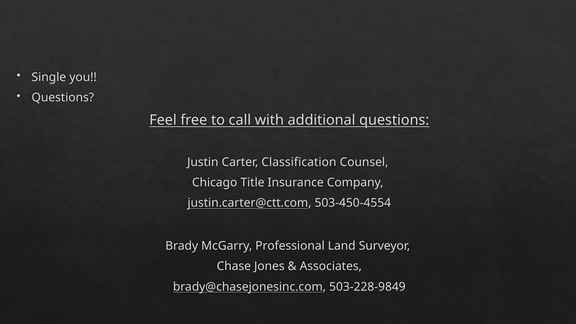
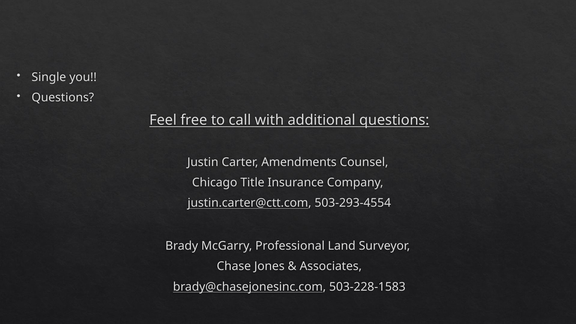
Classification: Classification -> Amendments
503-450-4554: 503-450-4554 -> 503-293-4554
503-228-9849: 503-228-9849 -> 503-228-1583
